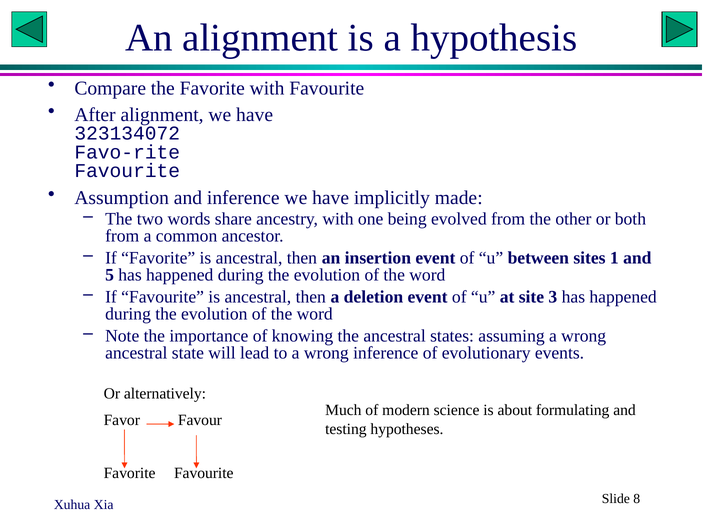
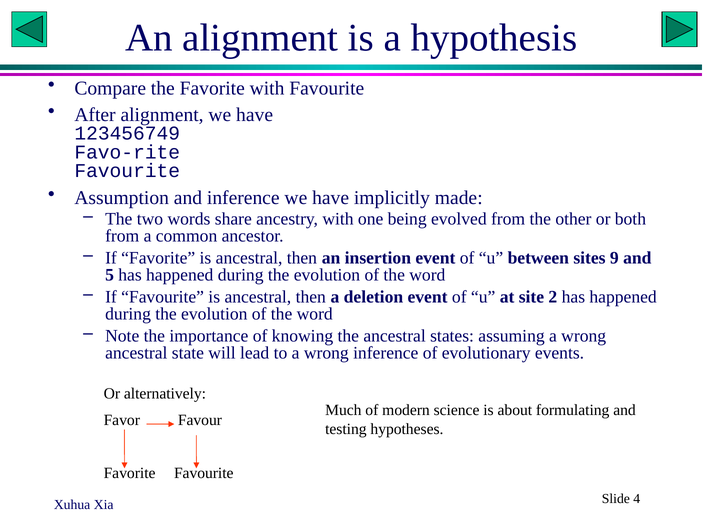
323134072: 323134072 -> 123456749
1: 1 -> 9
3: 3 -> 2
8: 8 -> 4
